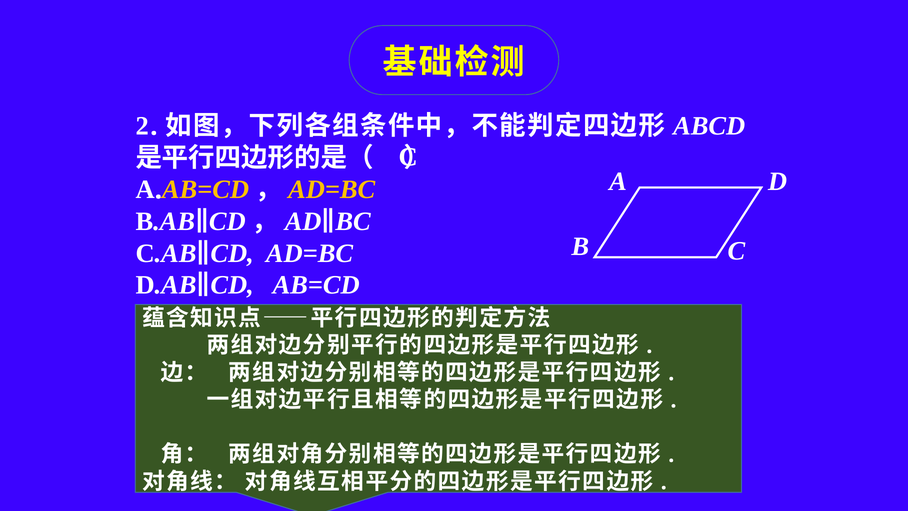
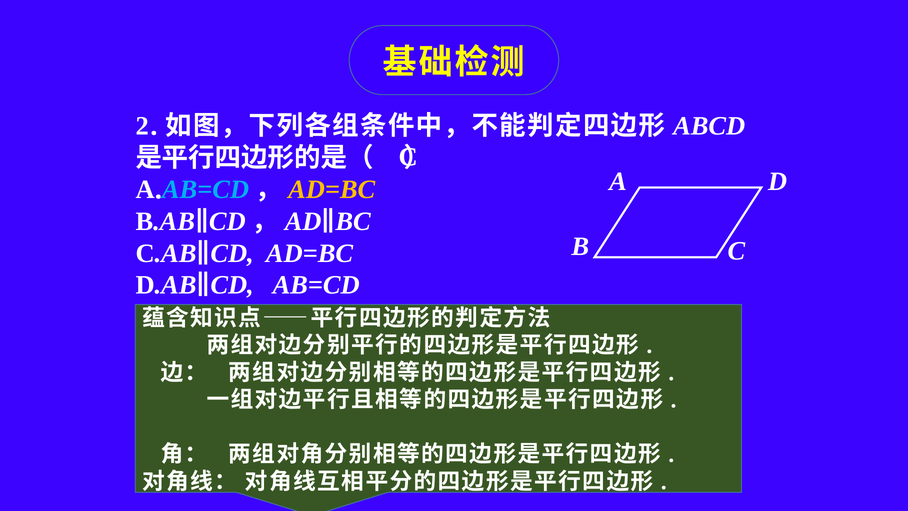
AB=CD at (205, 190) colour: yellow -> light blue
